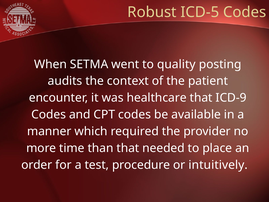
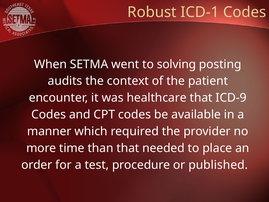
ICD-5: ICD-5 -> ICD-1
quality: quality -> solving
intuitively: intuitively -> published
